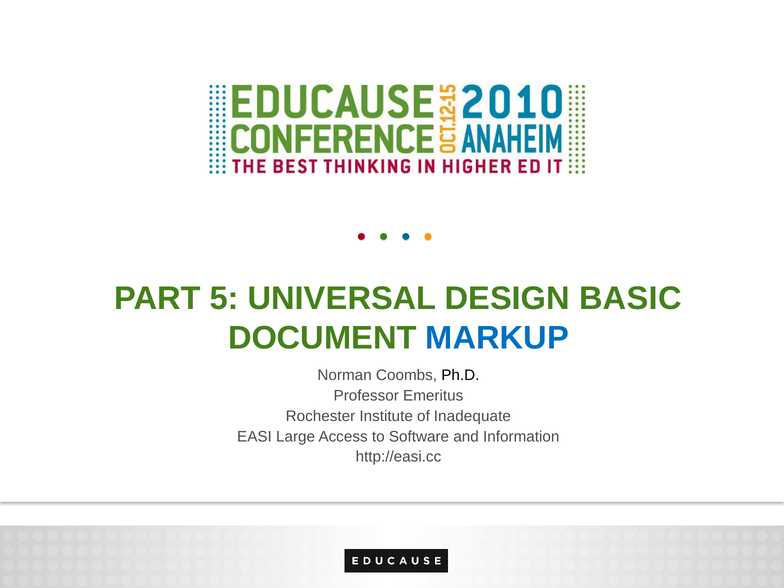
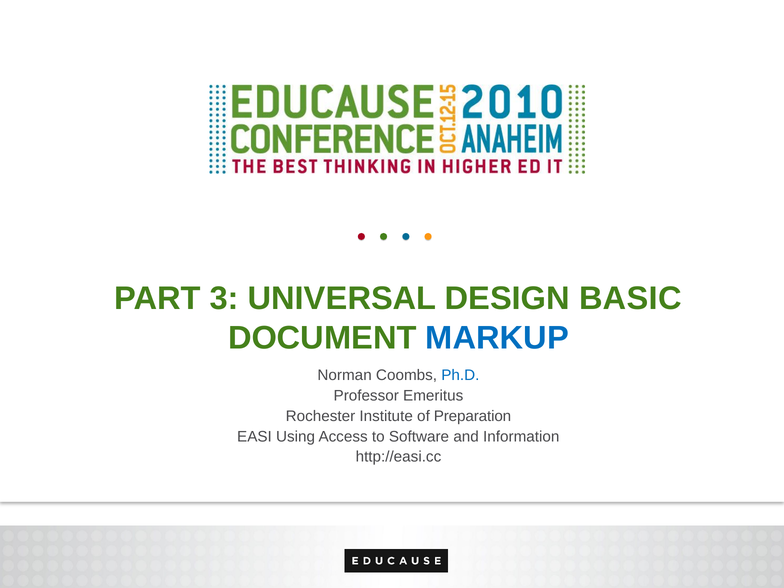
5: 5 -> 3
Ph.D colour: black -> blue
Inadequate: Inadequate -> Preparation
Large: Large -> Using
